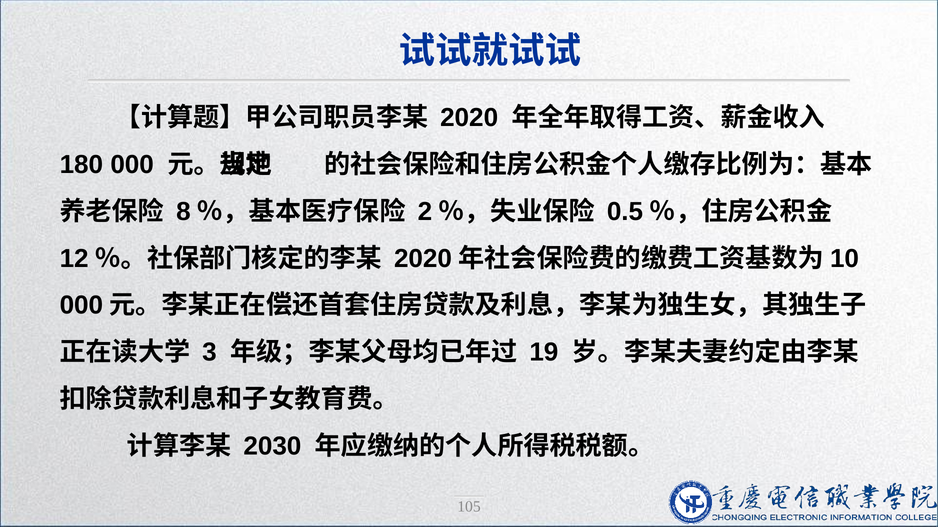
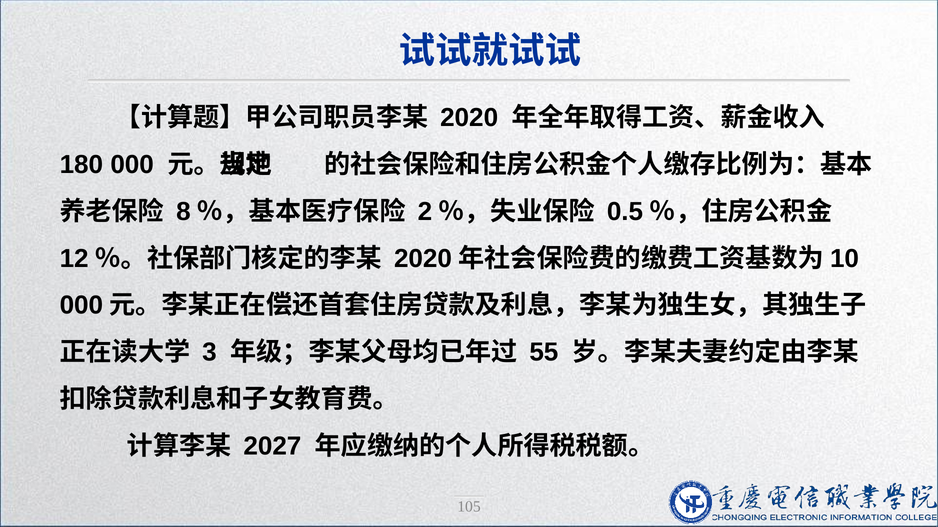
19: 19 -> 55
2030: 2030 -> 2027
